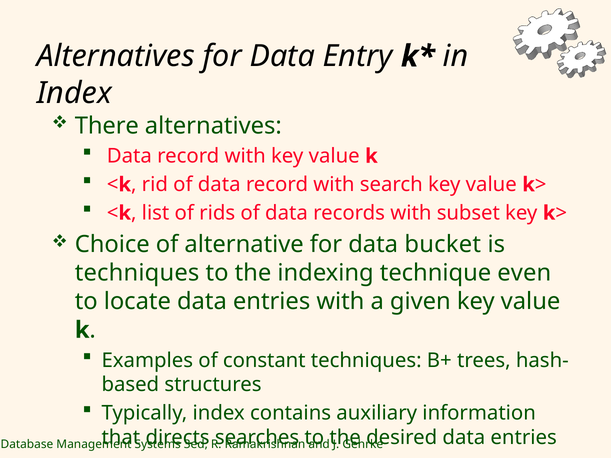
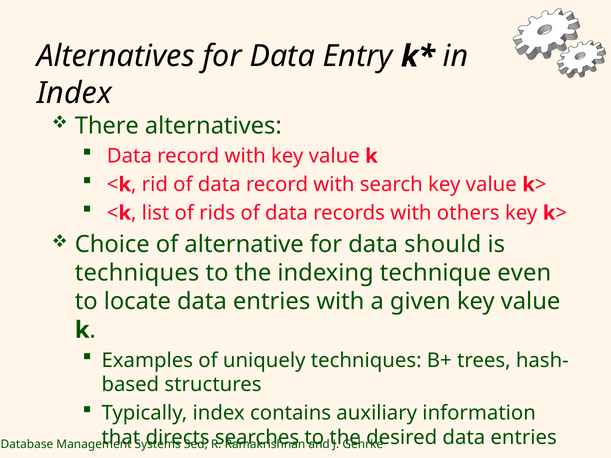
subset: subset -> others
bucket: bucket -> should
constant: constant -> uniquely
